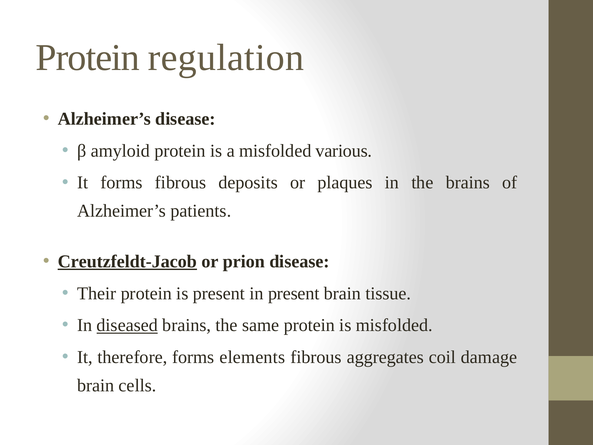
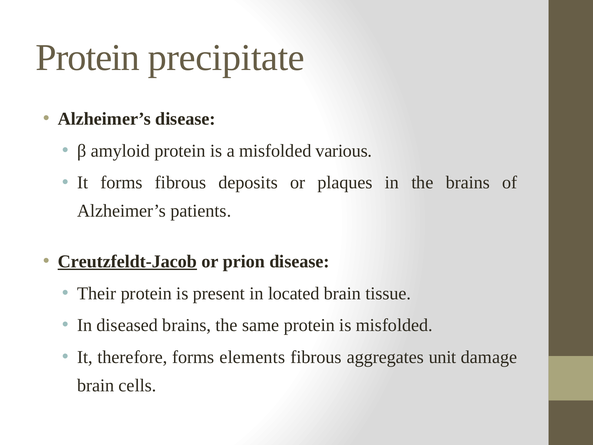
regulation: regulation -> precipitate
in present: present -> located
diseased underline: present -> none
coil: coil -> unit
